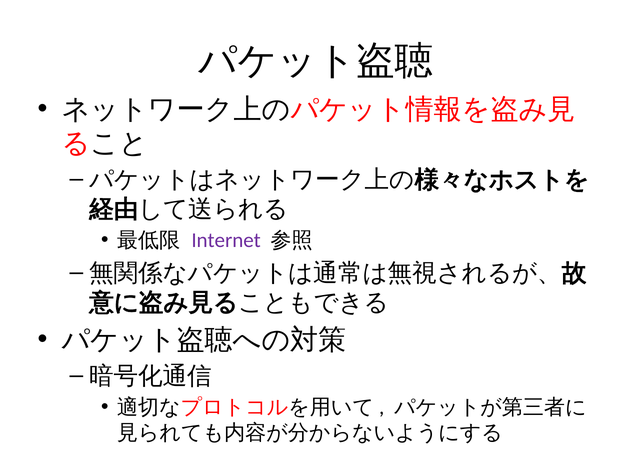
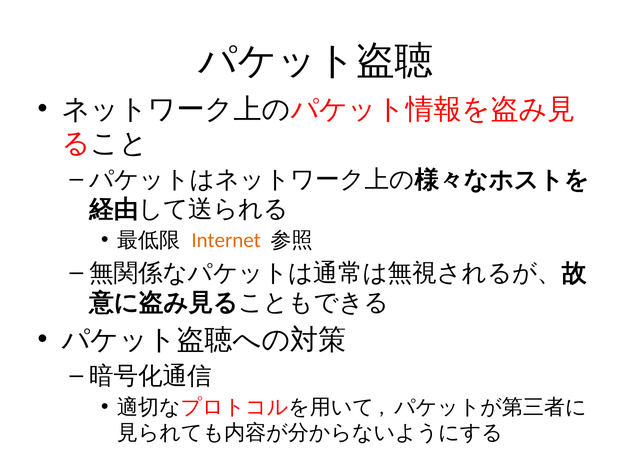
Internet colour: purple -> orange
